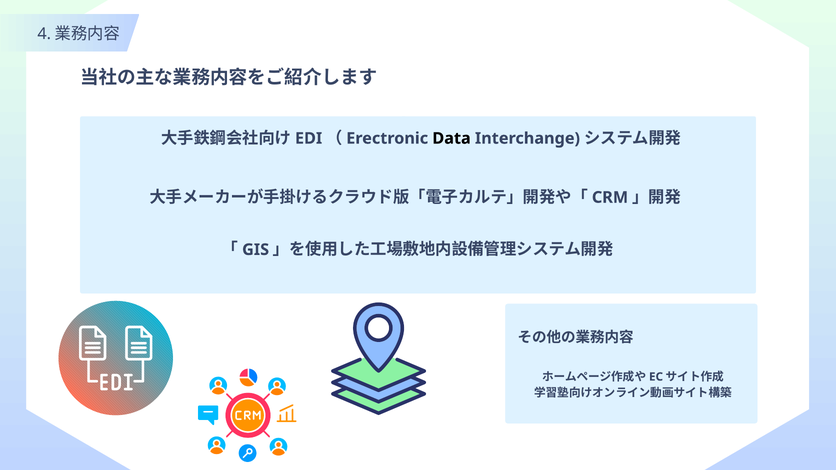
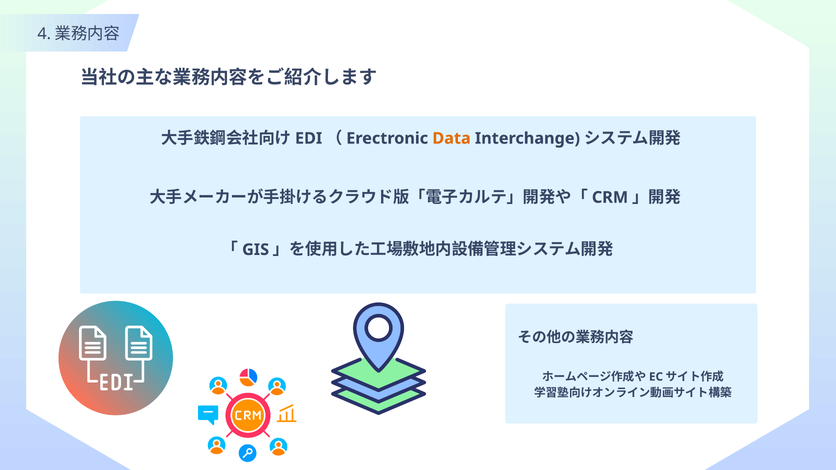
Data colour: black -> orange
